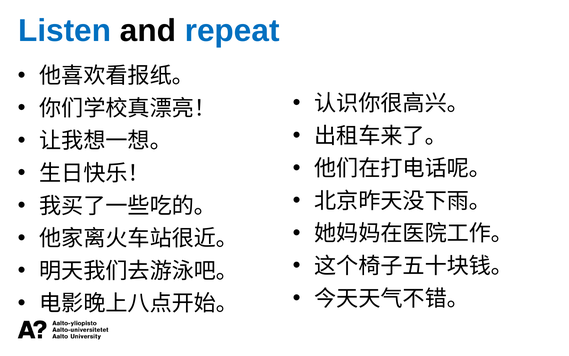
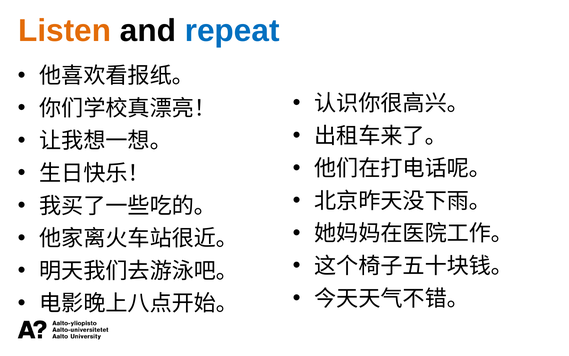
Listen colour: blue -> orange
